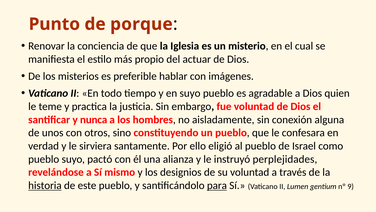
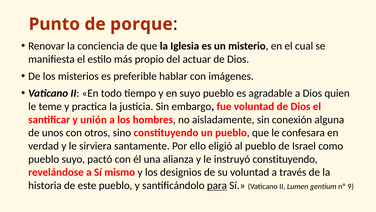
nunca: nunca -> unión
instruyó perplejidades: perplejidades -> constituyendo
historia underline: present -> none
